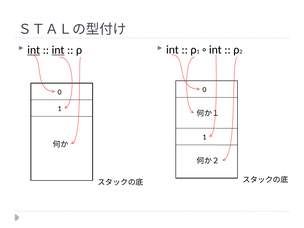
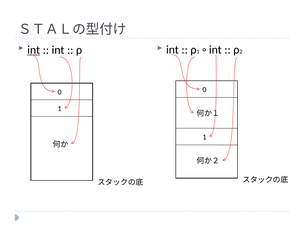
int at (58, 50) underline: present -> none
